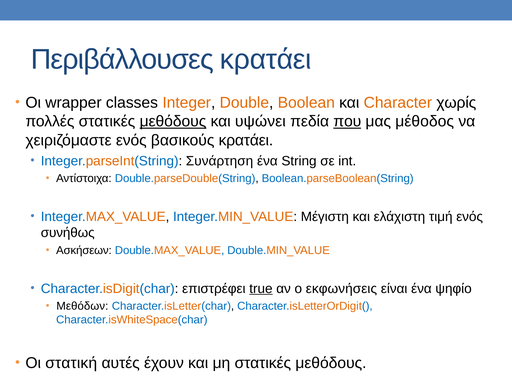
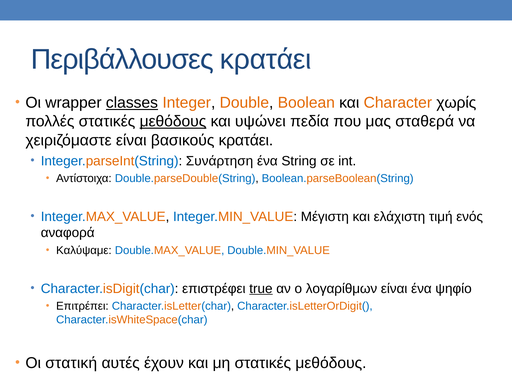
classes underline: none -> present
που underline: present -> none
μέθοδος: μέθοδος -> σταθερά
χειριζόμαστε ενός: ενός -> είναι
συνήθως: συνήθως -> αναφορά
Ασκήσεων: Ασκήσεων -> Καλύψαμε
εκφωνήσεις: εκφωνήσεις -> λογαρίθμων
Μεθόδων: Μεθόδων -> Επιτρέπει
